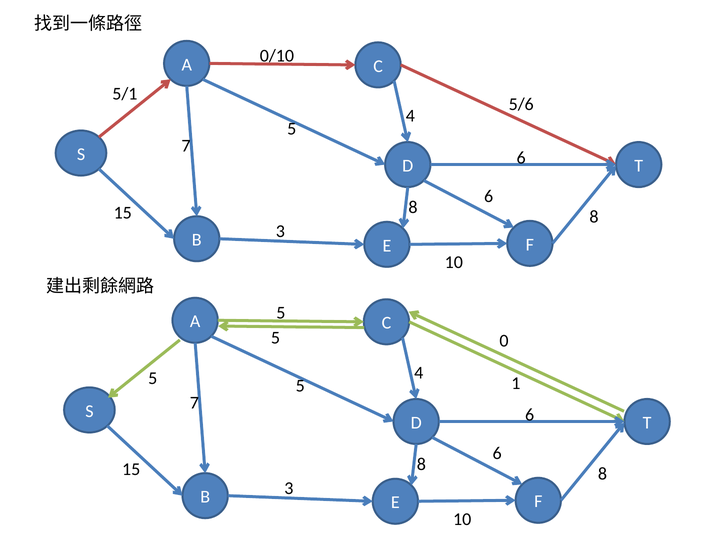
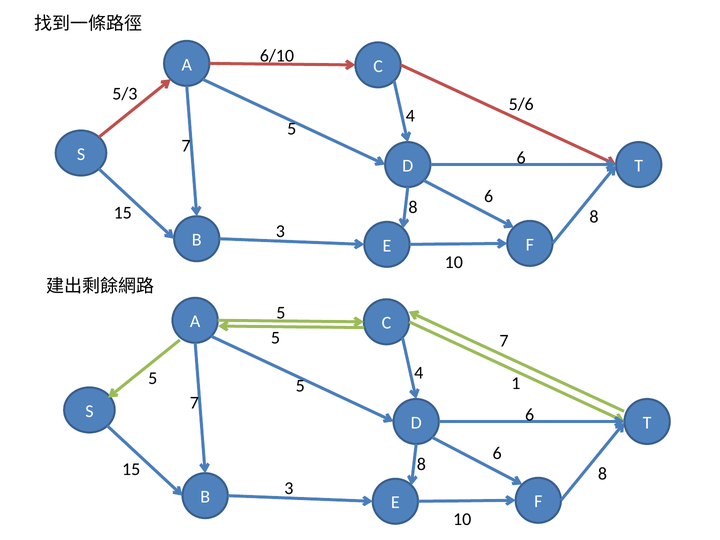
0/10: 0/10 -> 6/10
5/1: 5/1 -> 5/3
0 at (504, 341): 0 -> 7
